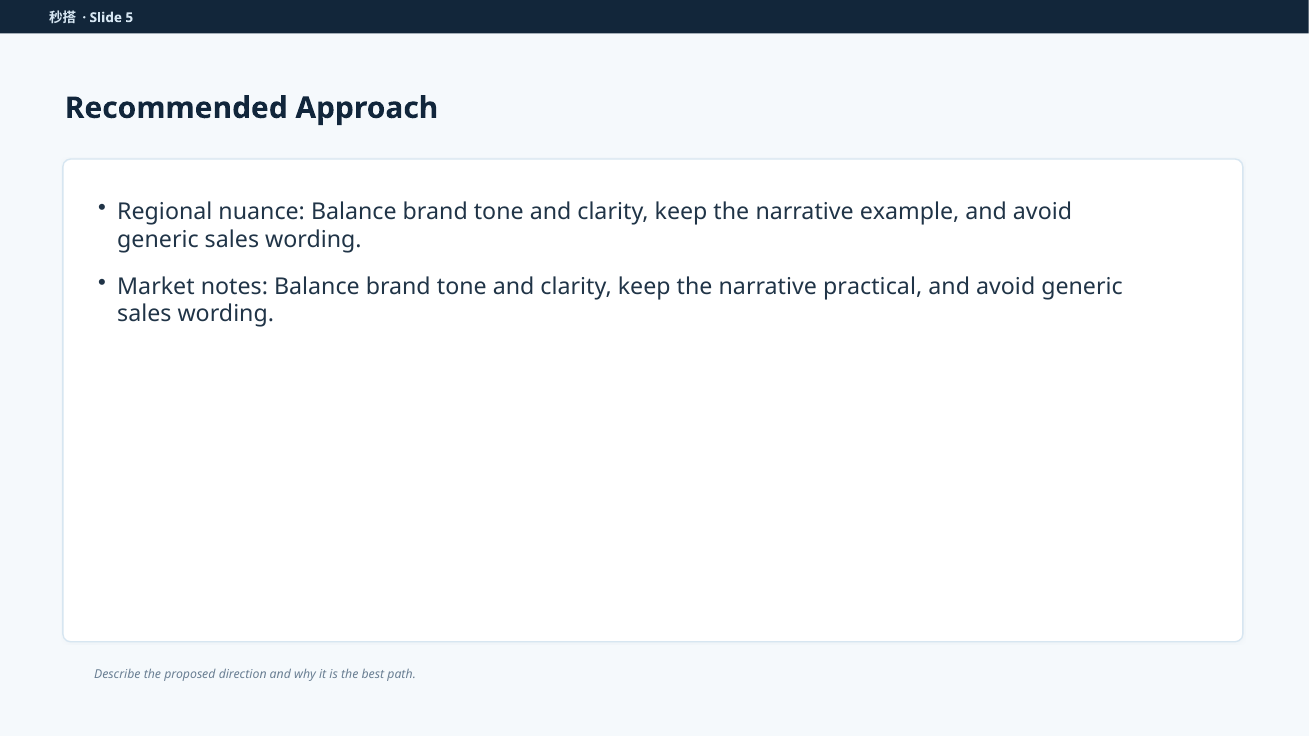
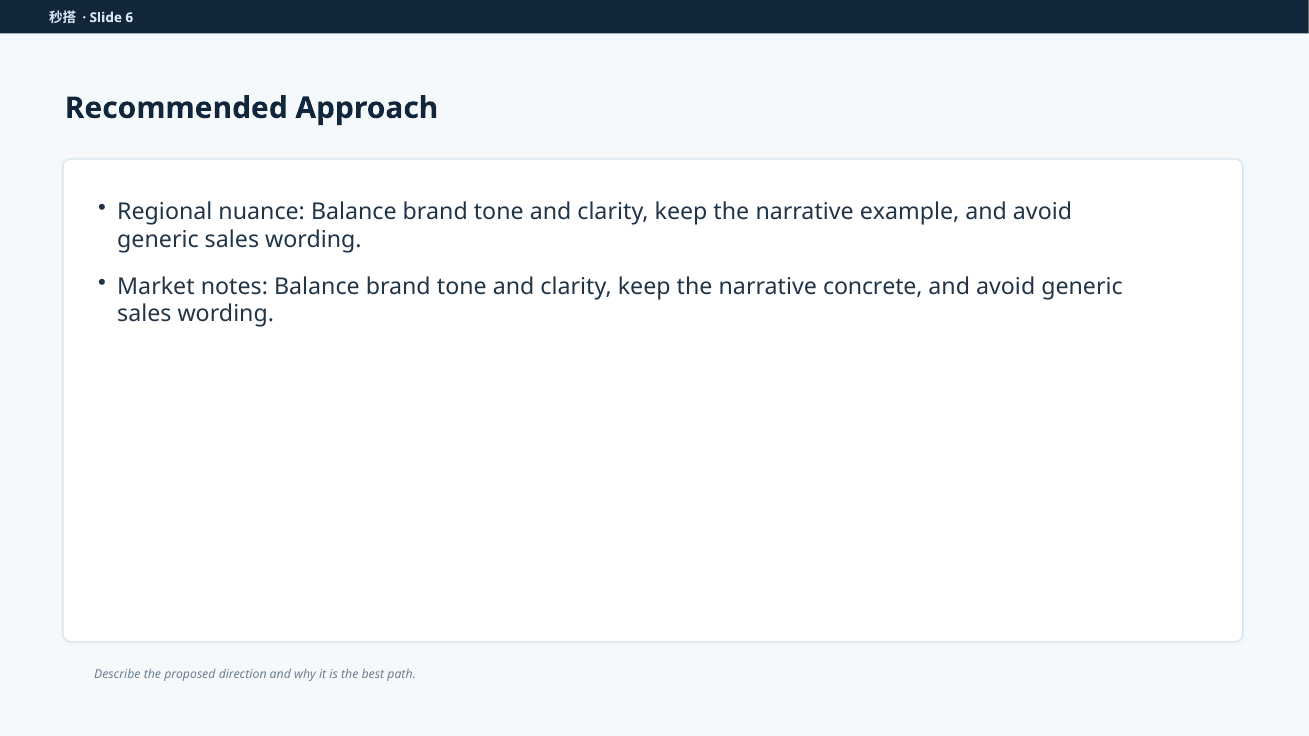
5: 5 -> 6
practical: practical -> concrete
